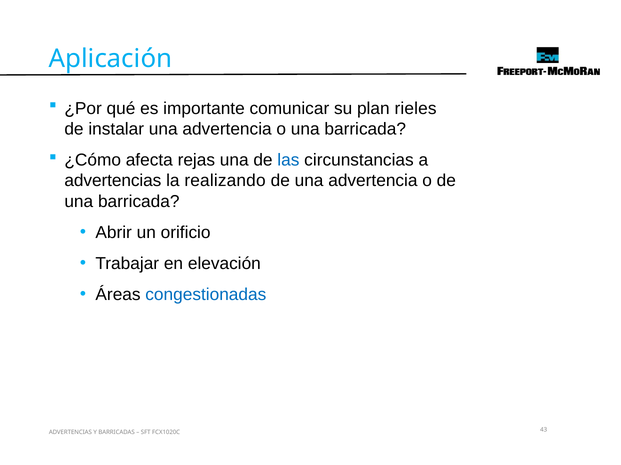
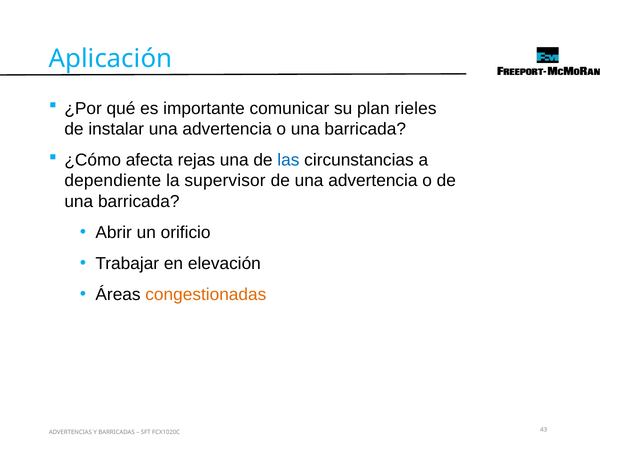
advertencias at (113, 181): advertencias -> dependiente
realizando: realizando -> supervisor
congestionadas colour: blue -> orange
